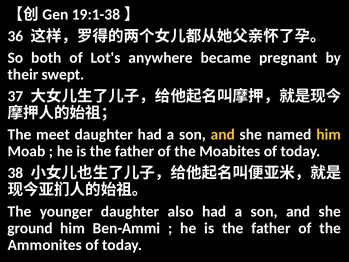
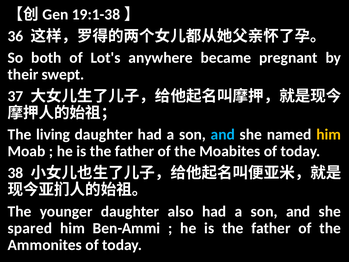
meet: meet -> living
and at (223, 134) colour: yellow -> light blue
ground: ground -> spared
